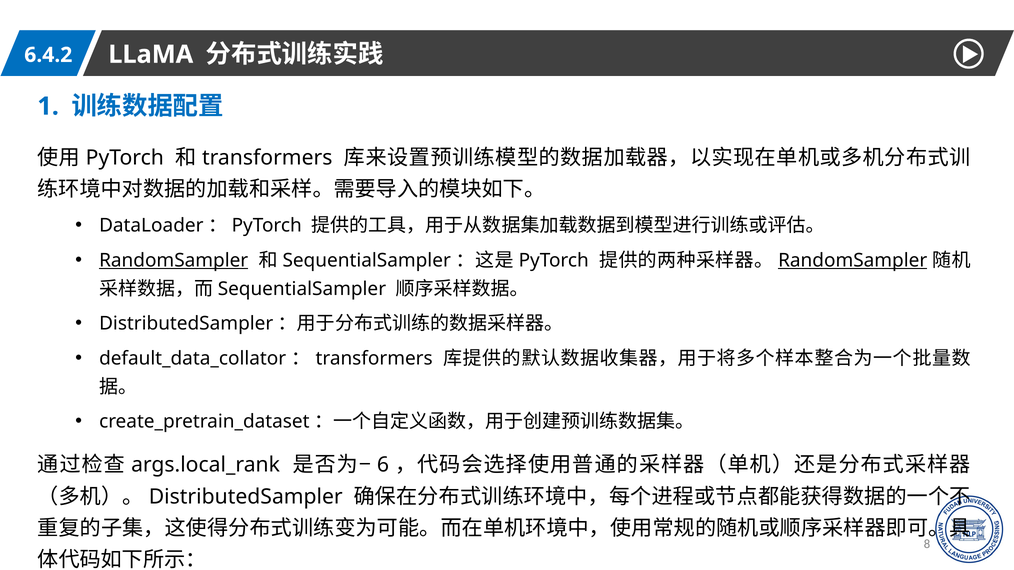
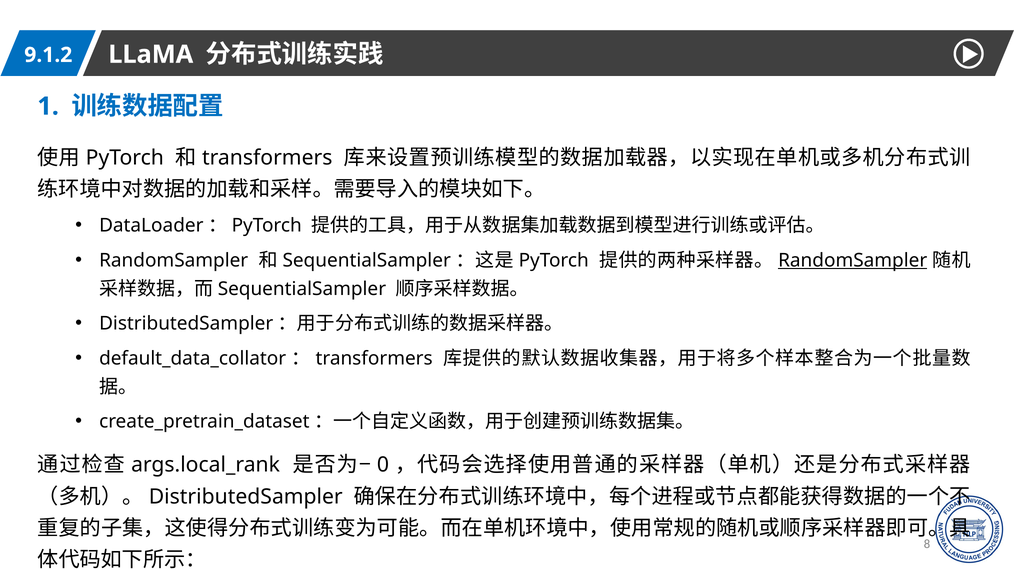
6.4.2: 6.4.2 -> 9.1.2
RandomSampler at (174, 260) underline: present -> none
6: 6 -> 0
